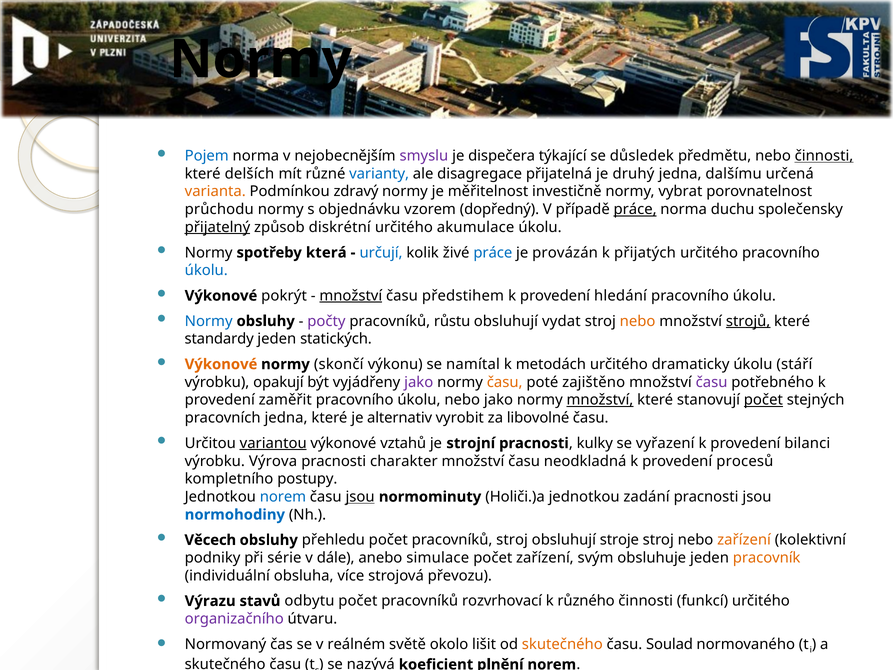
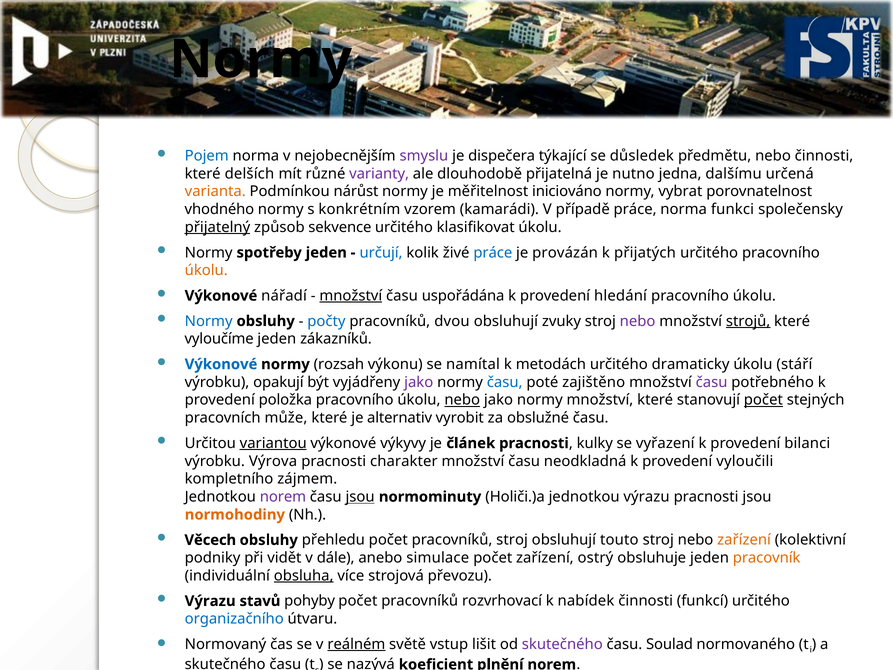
činnosti at (824, 156) underline: present -> none
varianty colour: blue -> purple
disagregace: disagregace -> dlouhodobě
druhý: druhý -> nutno
zdravý: zdravý -> nárůst
investičně: investičně -> iniciováno
průchodu: průchodu -> vhodného
objednávku: objednávku -> konkrétním
dopředný: dopředný -> kamarádi
práce at (635, 209) underline: present -> none
duchu: duchu -> funkci
diskrétní: diskrétní -> sekvence
akumulace: akumulace -> klasifikovat
spotřeby která: která -> jeden
úkolu at (206, 270) colour: blue -> orange
pokrýt: pokrýt -> nářadí
předstihem: předstihem -> uspořádána
počty colour: purple -> blue
růstu: růstu -> dvou
vydat: vydat -> zvuky
nebo at (638, 321) colour: orange -> purple
standardy: standardy -> vyloučíme
statických: statických -> zákazníků
Výkonové at (221, 364) colour: orange -> blue
skončí: skončí -> rozsah
času at (505, 382) colour: orange -> blue
zaměřit: zaměřit -> položka
nebo at (462, 400) underline: none -> present
množství at (600, 400) underline: present -> none
pracovních jedna: jedna -> může
libovolné: libovolné -> obslužné
vztahů: vztahů -> výkyvy
strojní: strojní -> článek
procesů: procesů -> vyloučili
postupy: postupy -> zájmem
norem at (283, 497) colour: blue -> purple
jednotkou zadání: zadání -> výrazu
normohodiny colour: blue -> orange
stroje: stroje -> touto
série: série -> vidět
svým: svým -> ostrý
obsluha underline: none -> present
odbytu: odbytu -> pohyby
různého: různého -> nabídek
organizačního colour: purple -> blue
reálném underline: none -> present
okolo: okolo -> vstup
skutečného at (562, 644) colour: orange -> purple
